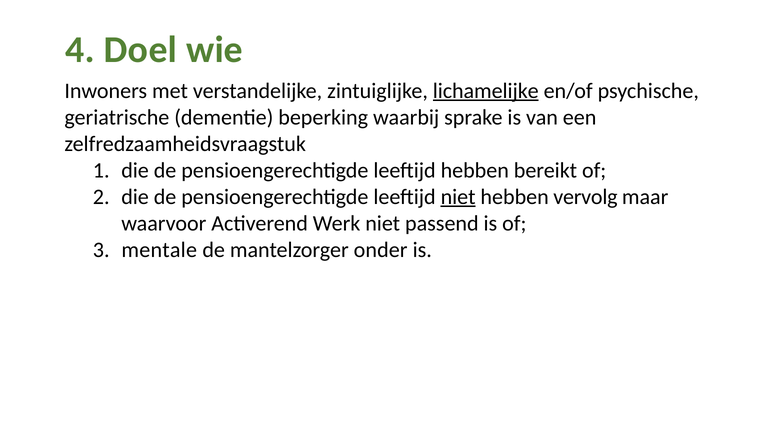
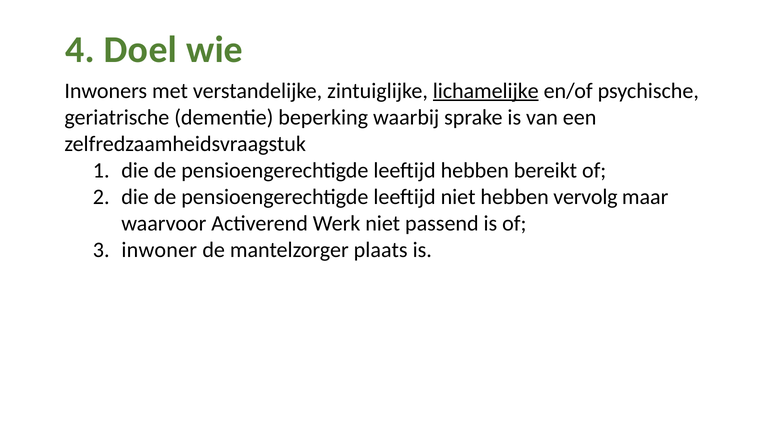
niet at (458, 197) underline: present -> none
mentale: mentale -> inwoner
onder: onder -> plaats
